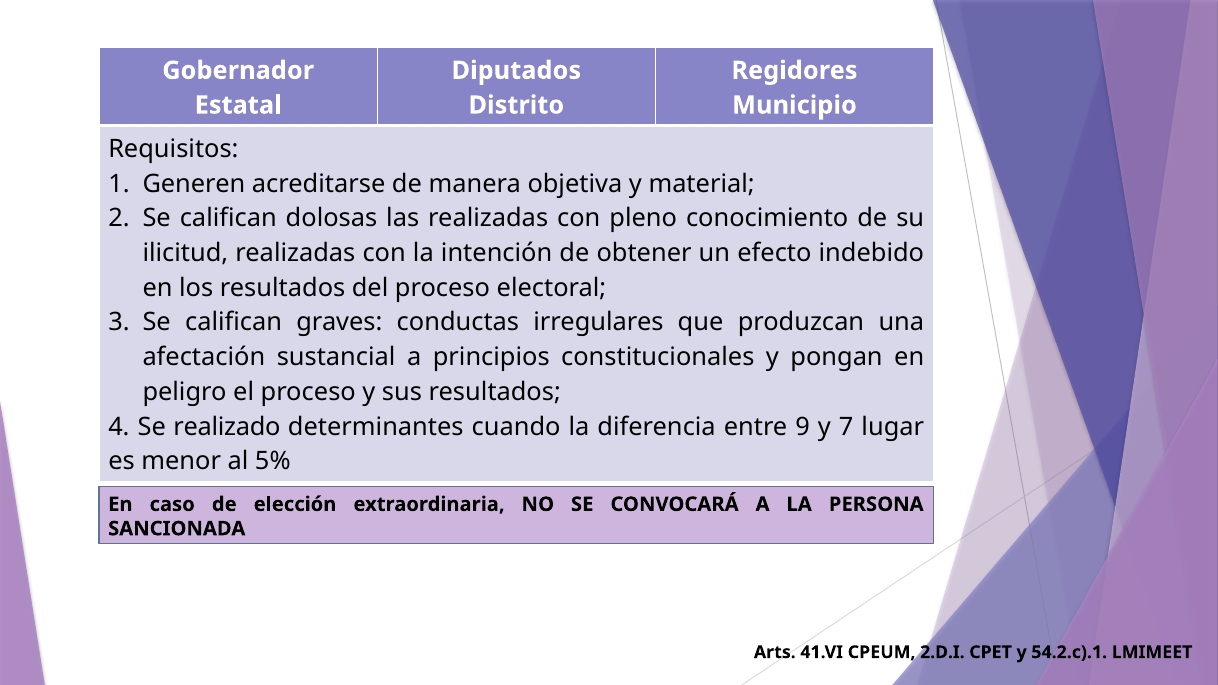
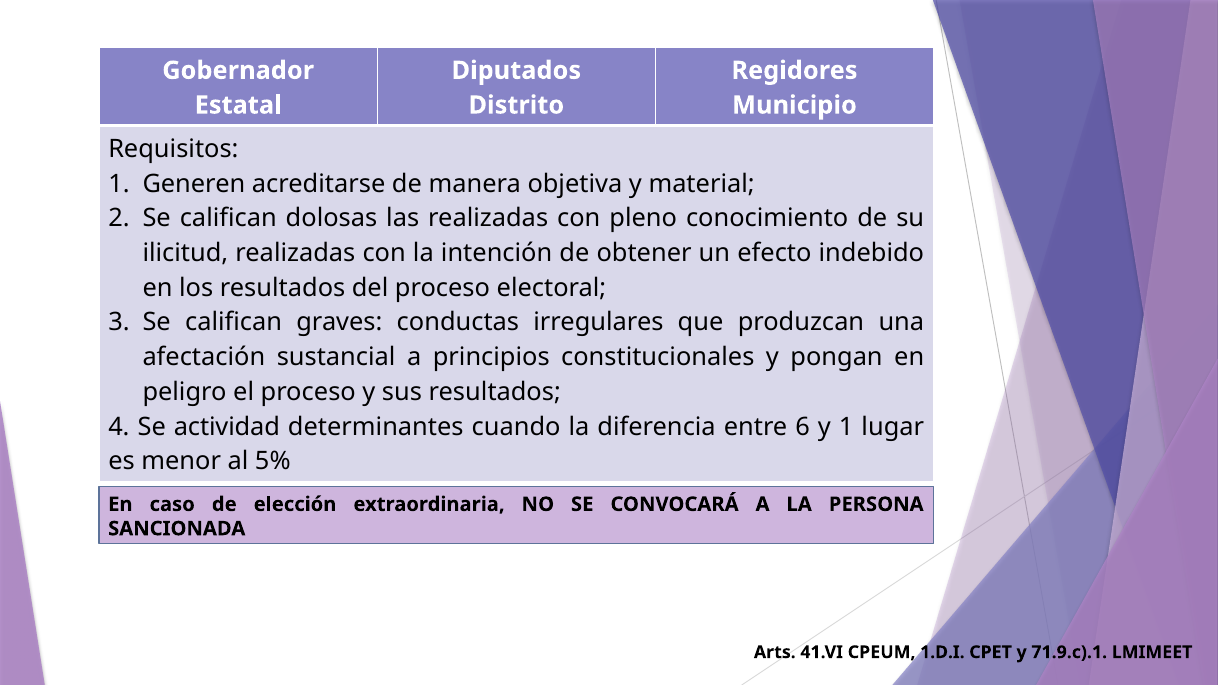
realizado: realizado -> actividad
9: 9 -> 6
y 7: 7 -> 1
2.D.I: 2.D.I -> 1.D.I
54.2.c).1: 54.2.c).1 -> 71.9.c).1
